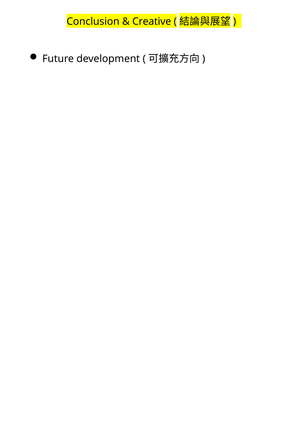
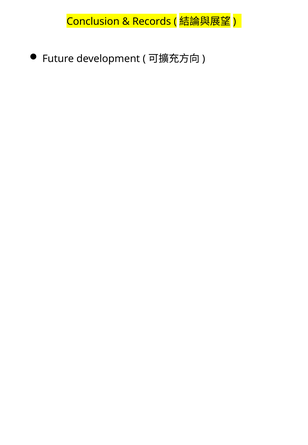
Creative: Creative -> Records
